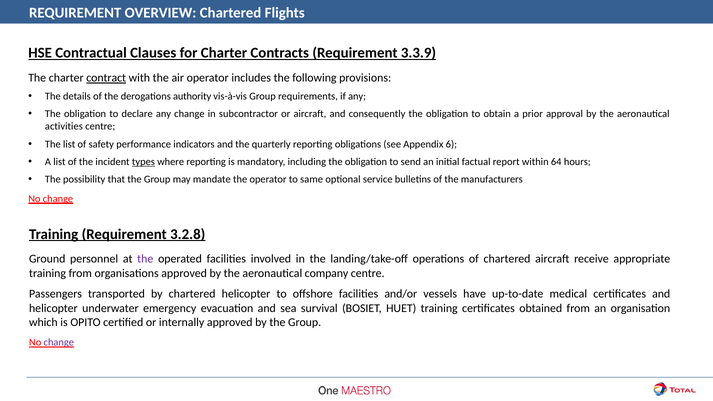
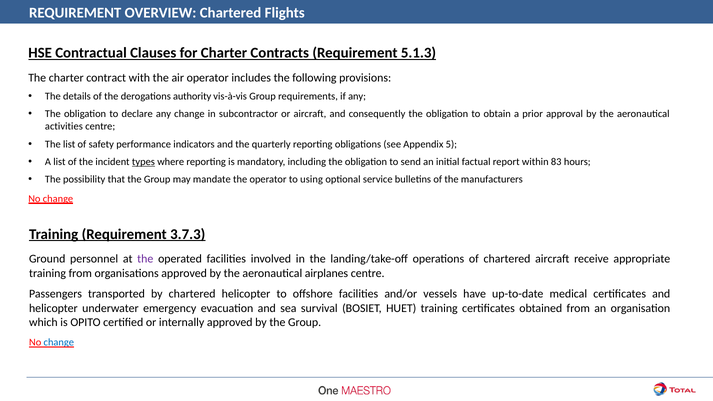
3.3.9: 3.3.9 -> 5.1.3
contract underline: present -> none
6: 6 -> 5
64: 64 -> 83
same: same -> using
3.2.8: 3.2.8 -> 3.7.3
company: company -> airplanes
change at (59, 343) colour: purple -> blue
